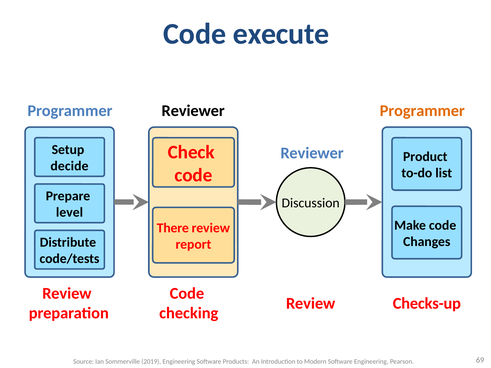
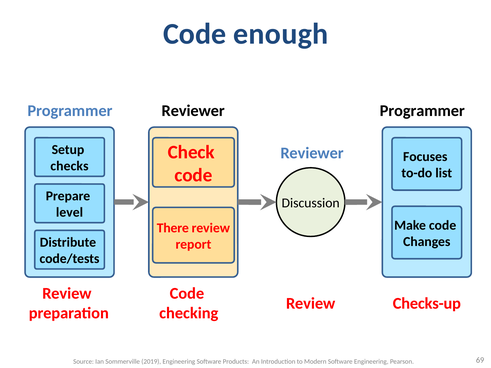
execute: execute -> enough
Programmer at (422, 111) colour: orange -> black
Product: Product -> Focuses
decide: decide -> checks
